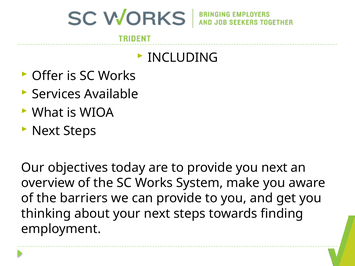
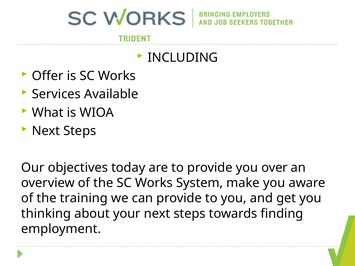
you next: next -> over
barriers: barriers -> training
